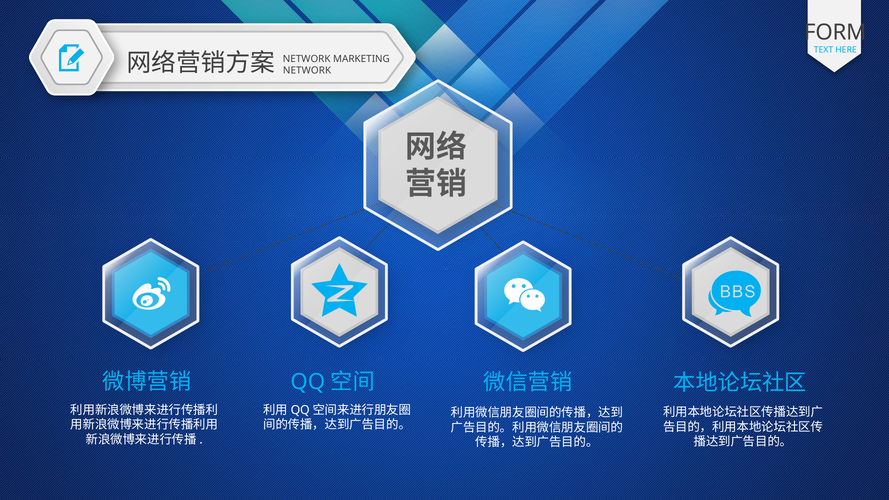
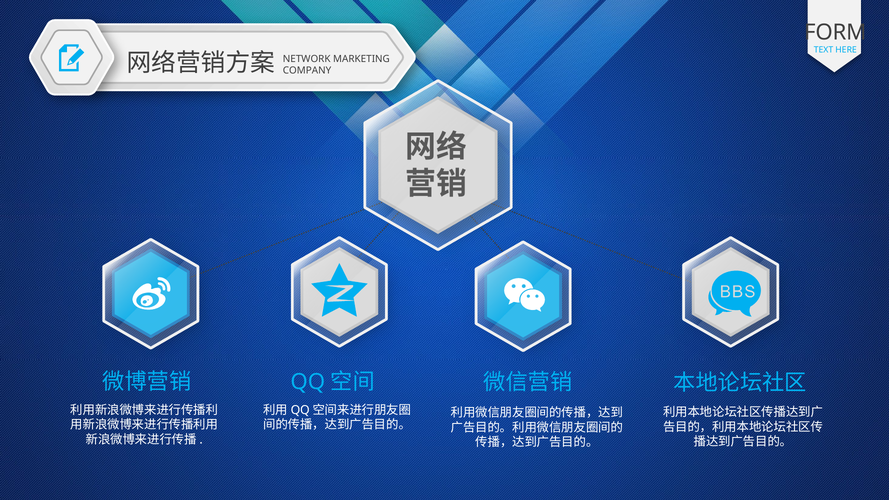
NETWORK at (307, 71): NETWORK -> COMPANY
